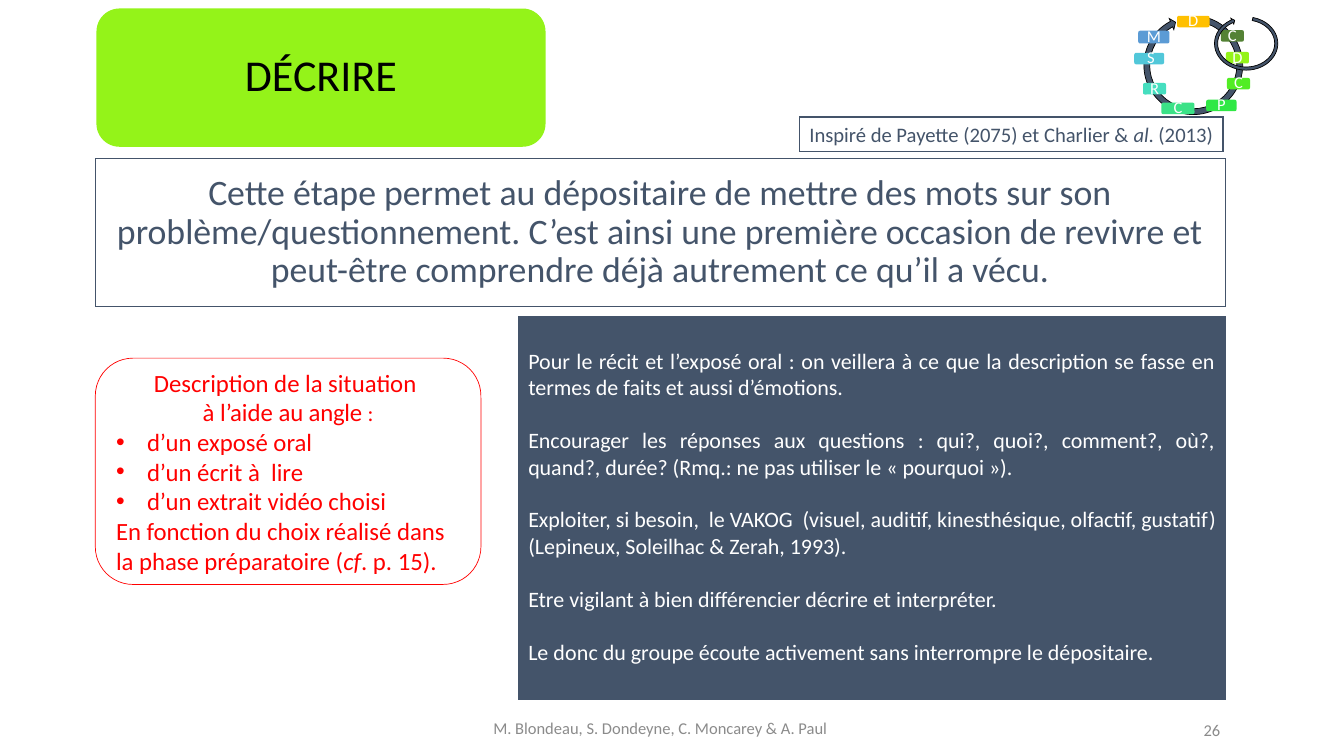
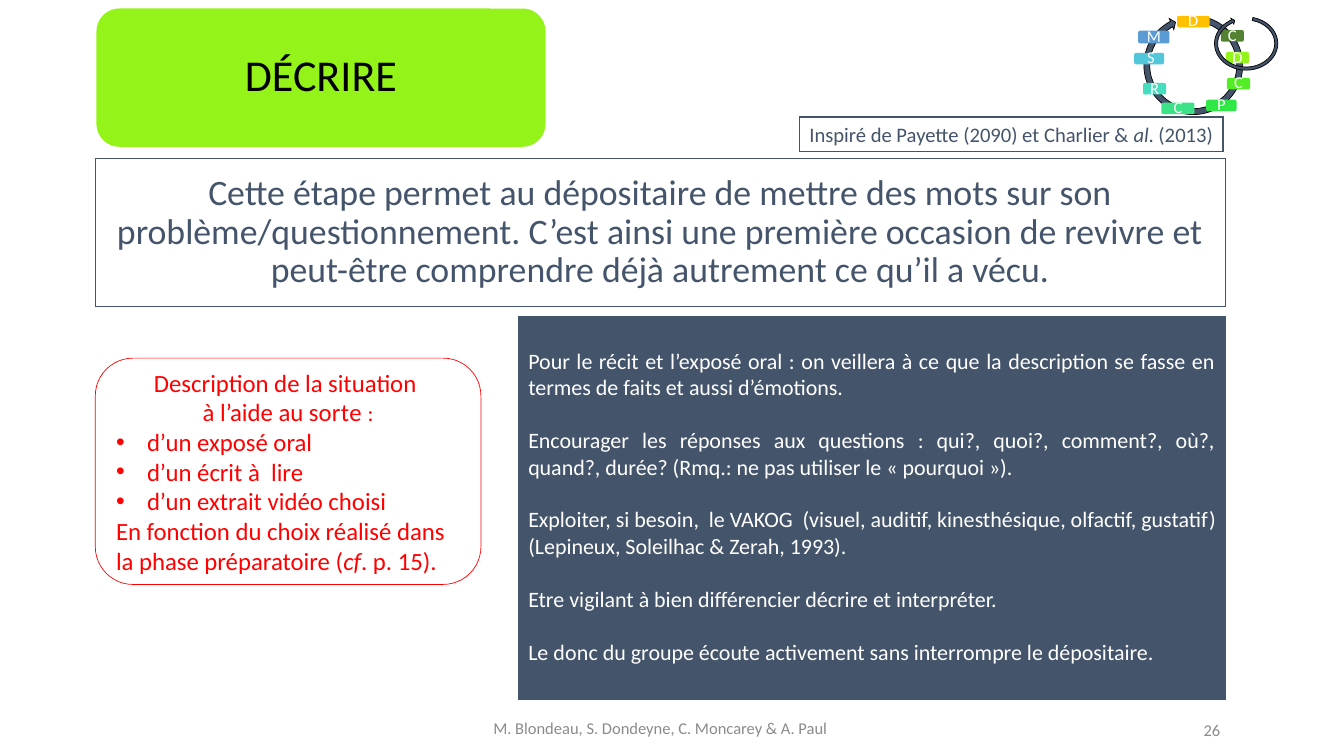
2075: 2075 -> 2090
angle: angle -> sorte
